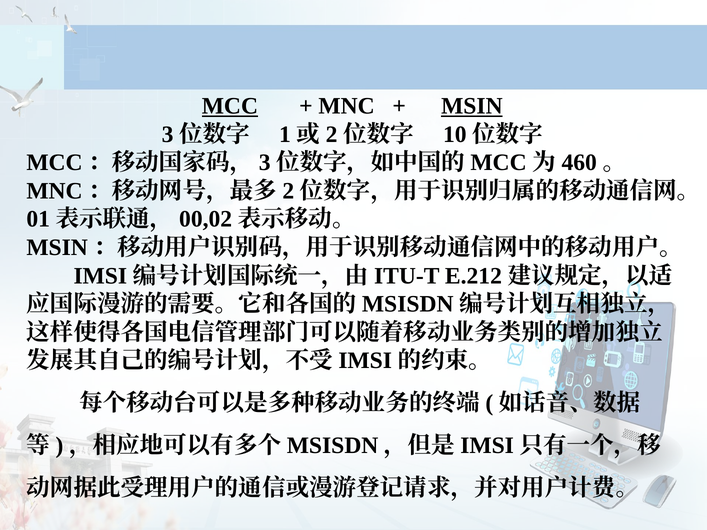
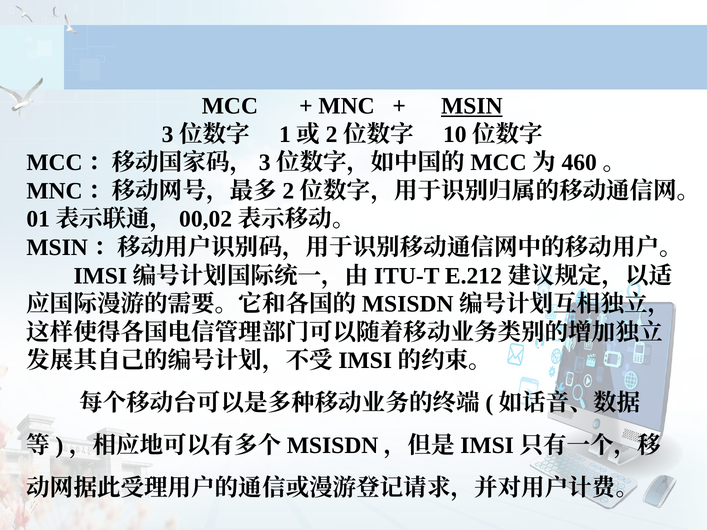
MCC underline: present -> none
